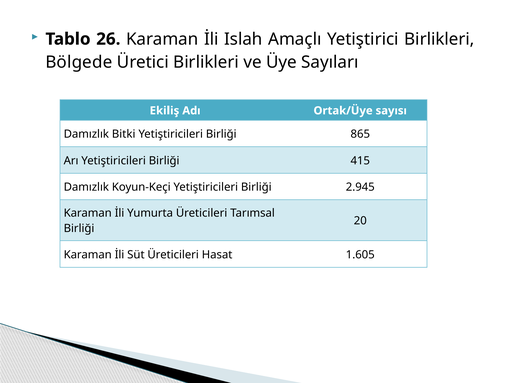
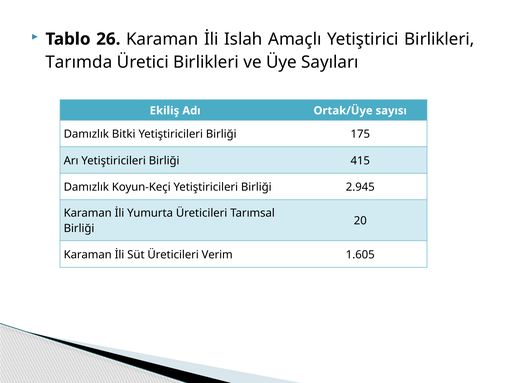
Bölgede: Bölgede -> Tarımda
865: 865 -> 175
Hasat: Hasat -> Verim
